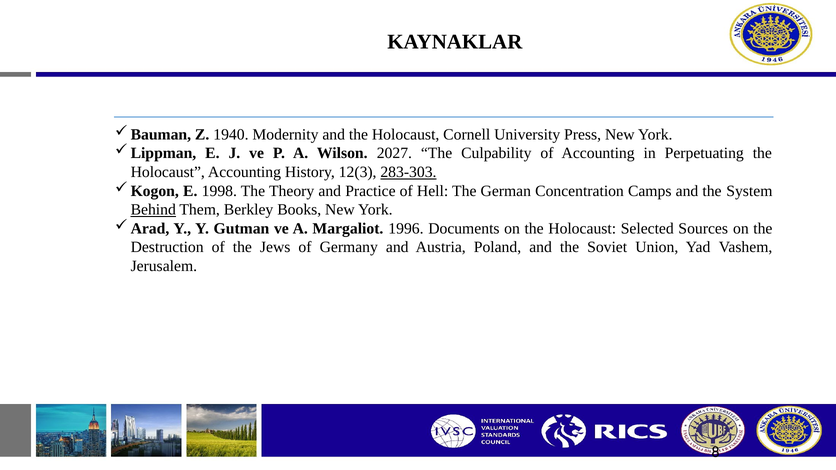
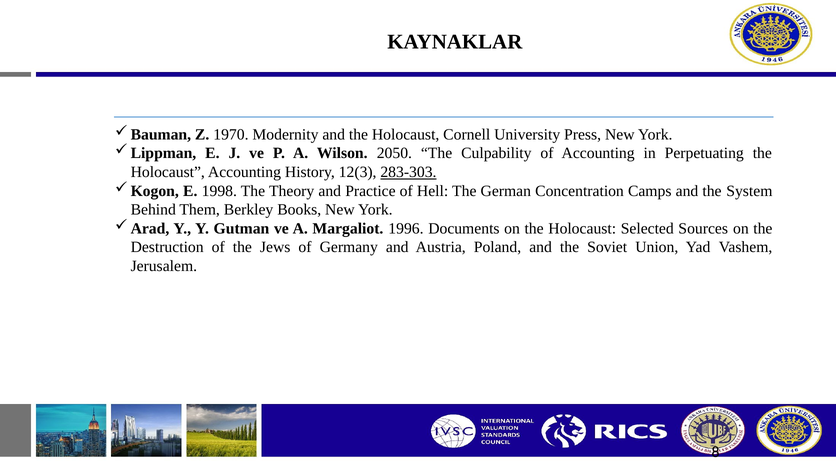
1940: 1940 -> 1970
2027: 2027 -> 2050
Behind underline: present -> none
